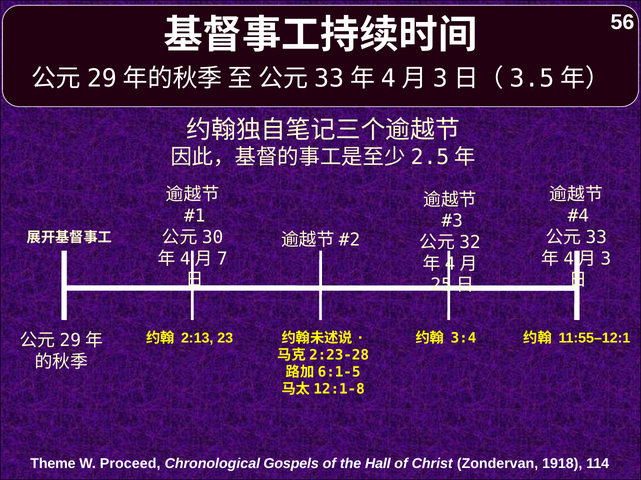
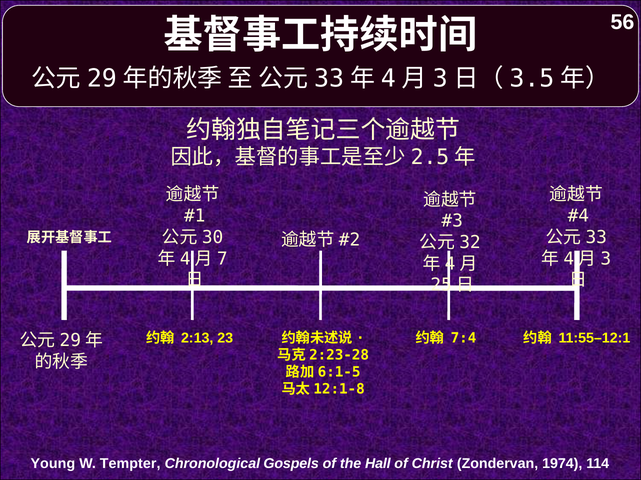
3:4: 3:4 -> 7:4
Theme: Theme -> Young
Proceed: Proceed -> Tempter
1918: 1918 -> 1974
